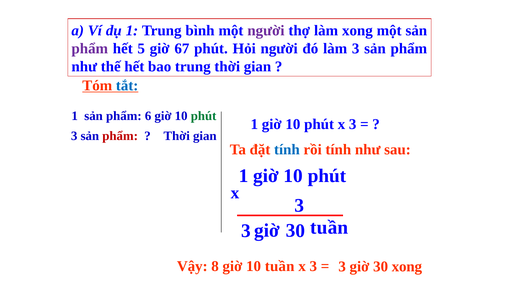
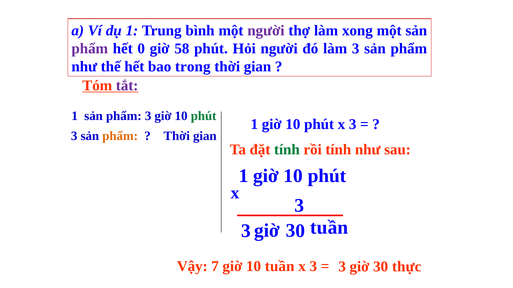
hết 5: 5 -> 0
67: 67 -> 58
bao trung: trung -> trong
tắt colour: blue -> purple
phẩm 6: 6 -> 3
phẩm at (120, 136) colour: red -> orange
tính at (287, 150) colour: blue -> green
8: 8 -> 7
30 xong: xong -> thực
